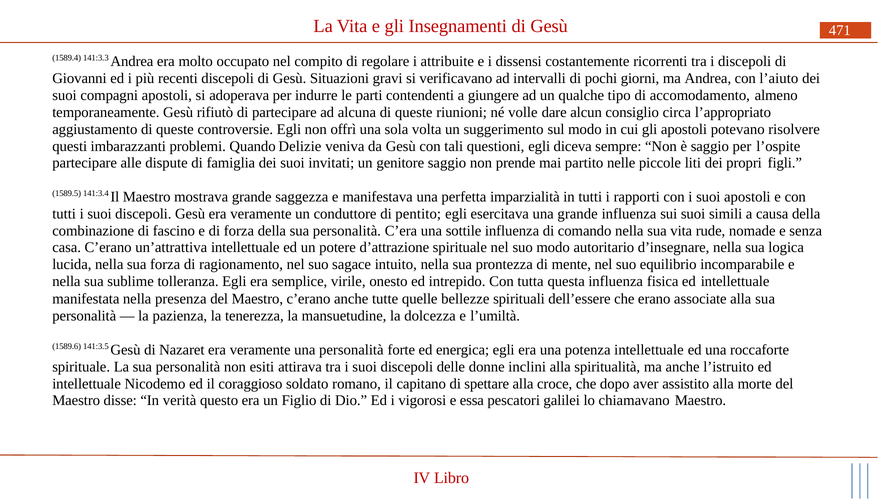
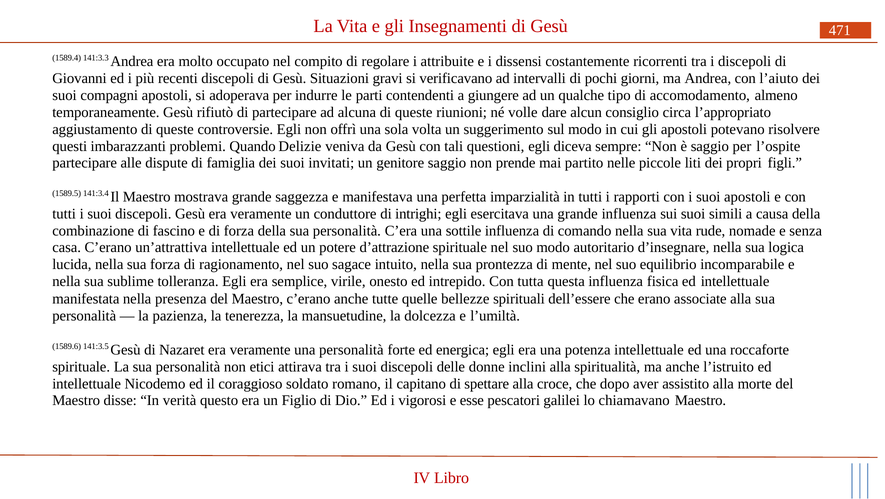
pentito: pentito -> intrighi
esiti: esiti -> etici
essa: essa -> esse
